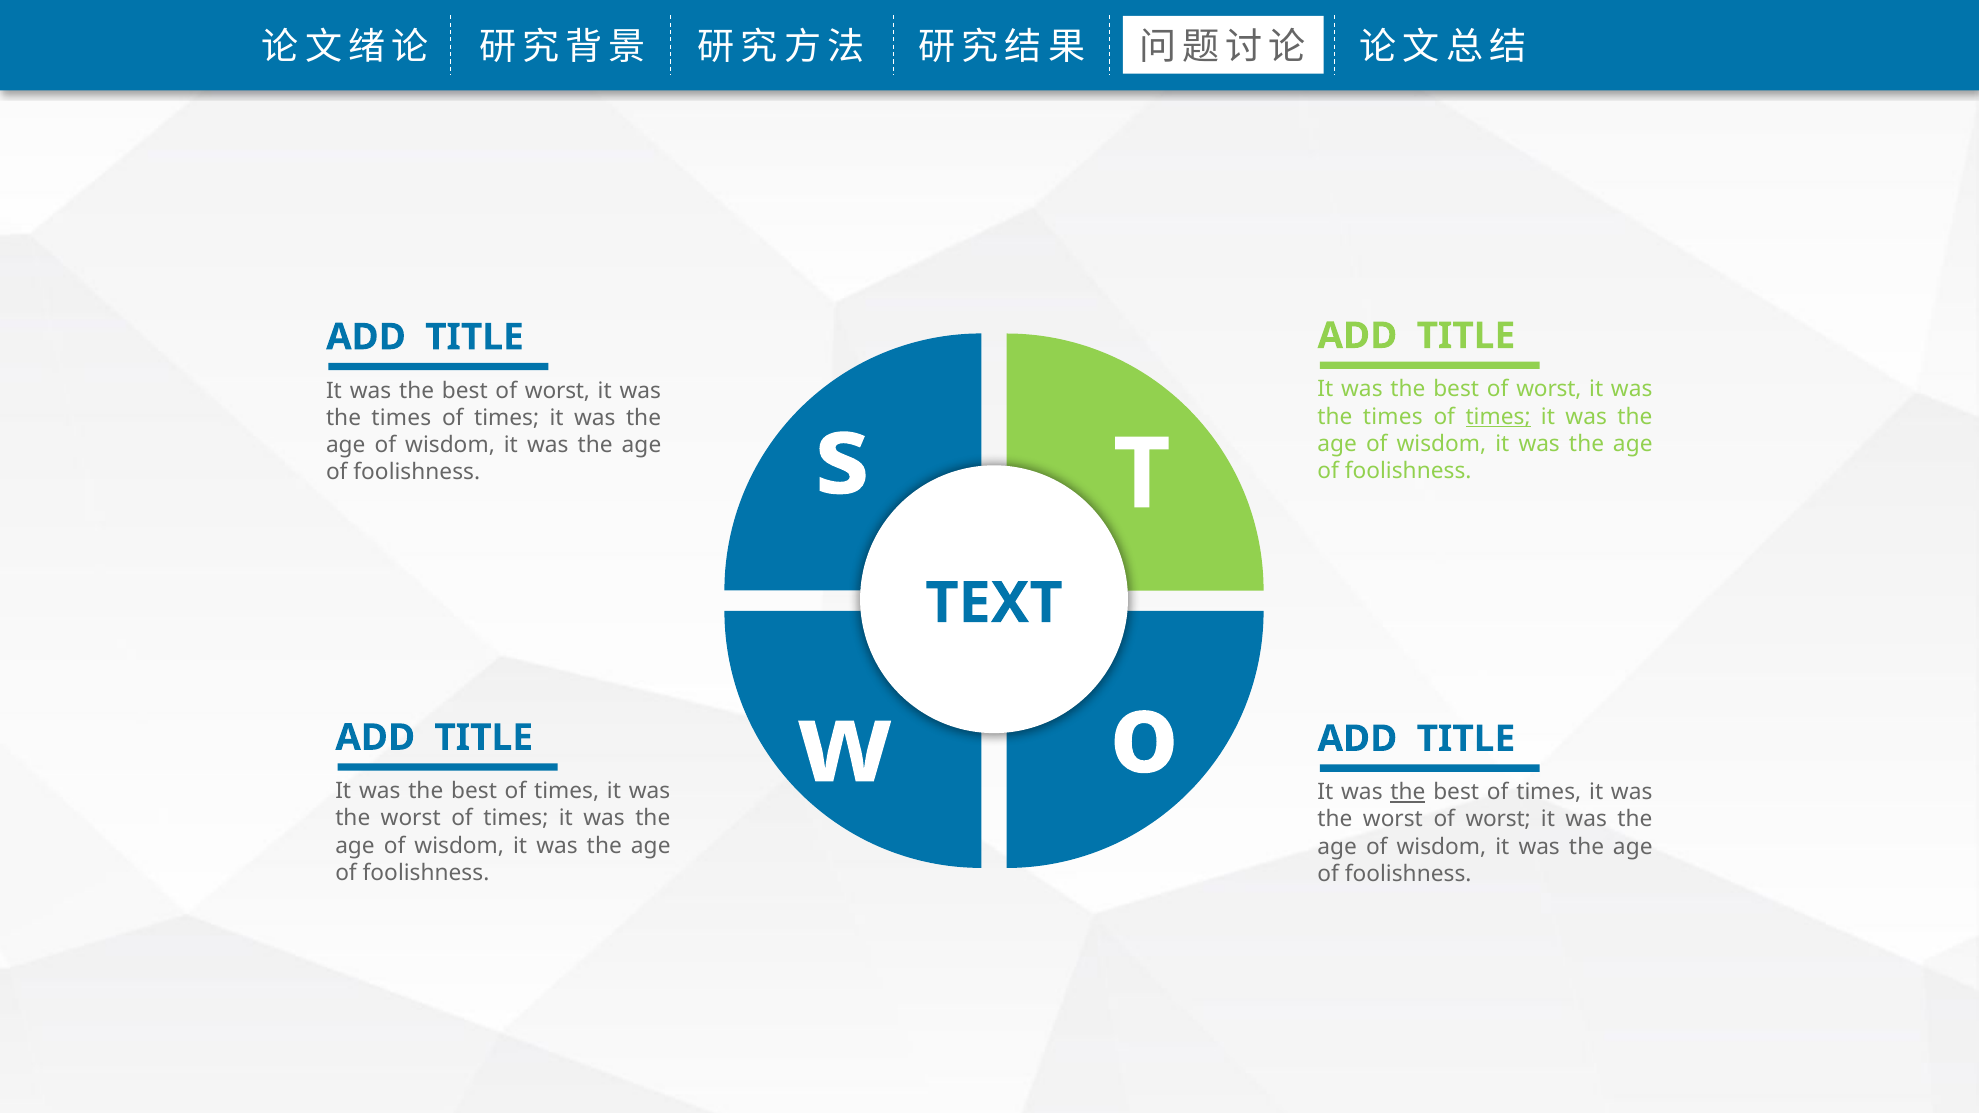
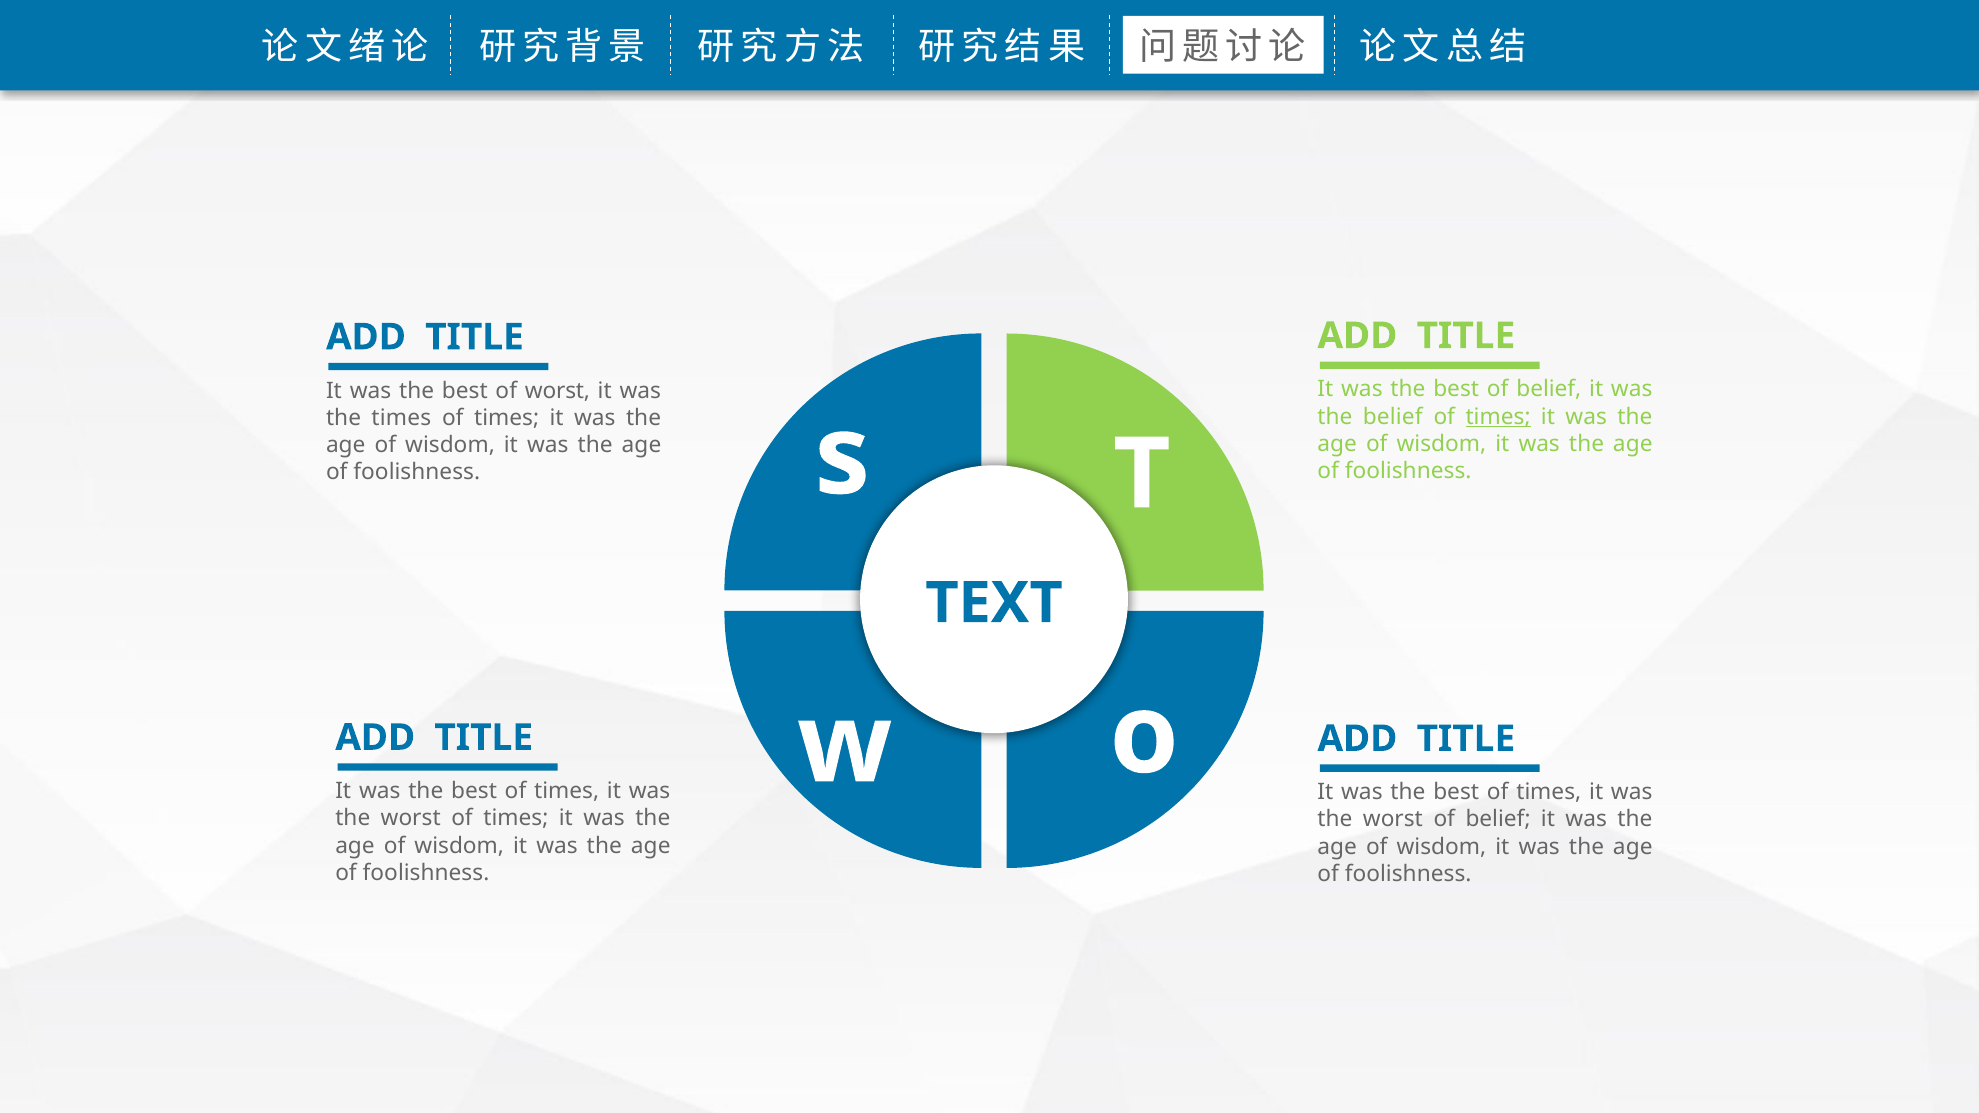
worst at (1549, 389): worst -> belief
times at (1393, 417): times -> belief
the at (1408, 792) underline: present -> none
worst of worst: worst -> belief
